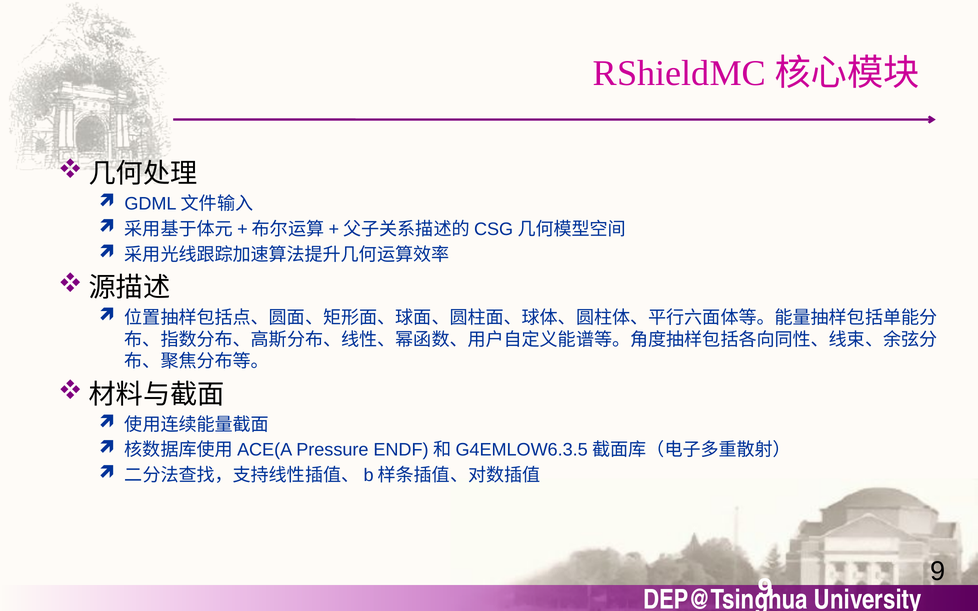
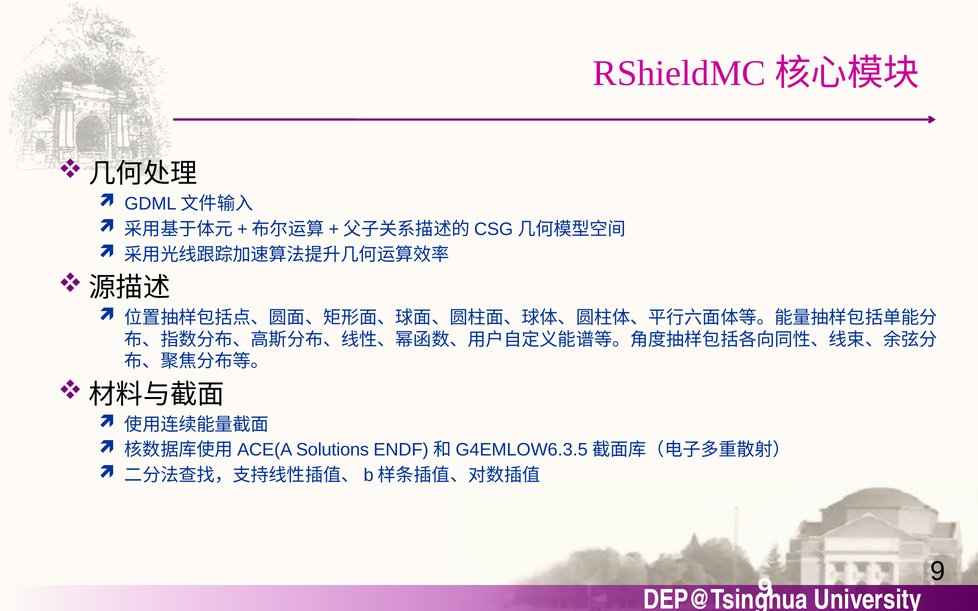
Pressure: Pressure -> Solutions
